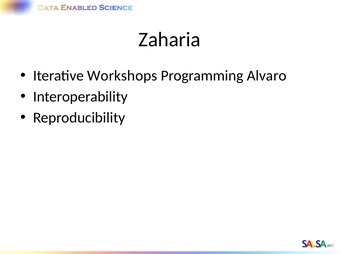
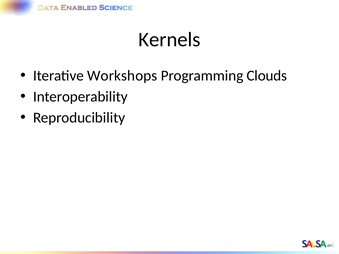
Zaharia: Zaharia -> Kernels
Alvaro: Alvaro -> Clouds
